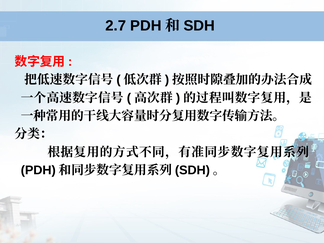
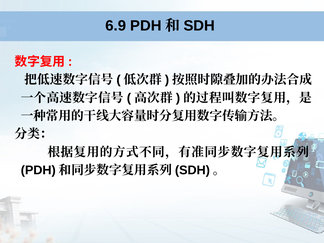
2.7: 2.7 -> 6.9
